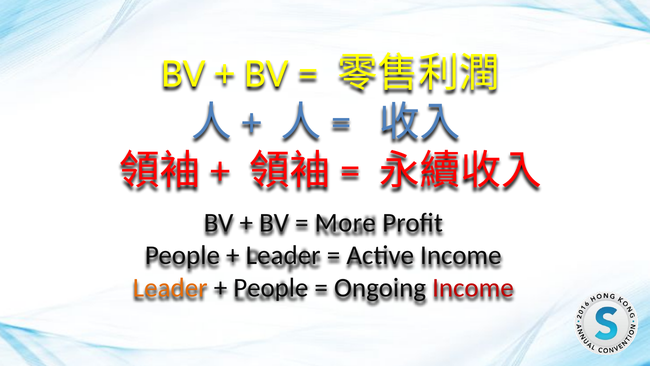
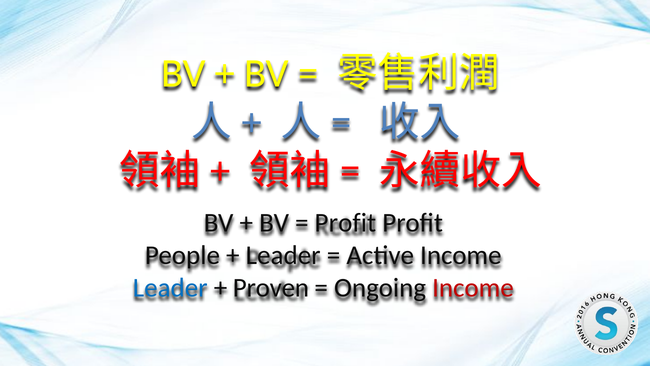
More at (345, 223): More -> Profit
Leader at (170, 288) colour: orange -> blue
People at (271, 288): People -> Proven
